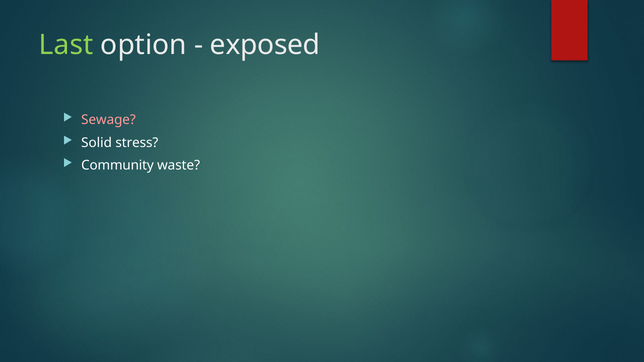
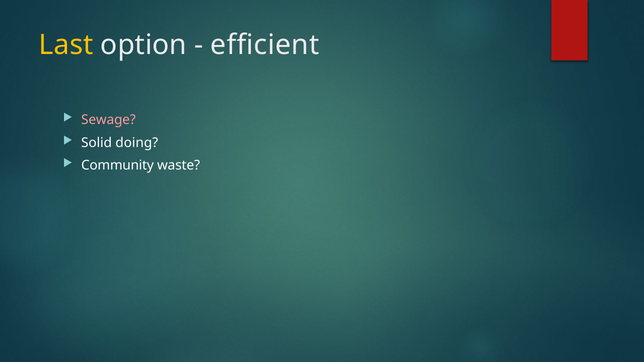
Last colour: light green -> yellow
exposed: exposed -> efficient
stress: stress -> doing
